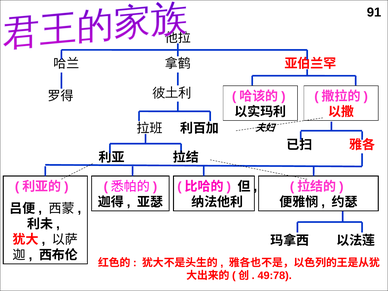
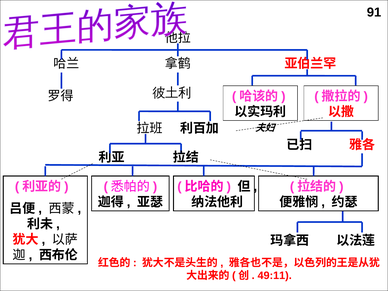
49:78: 49:78 -> 49:11
